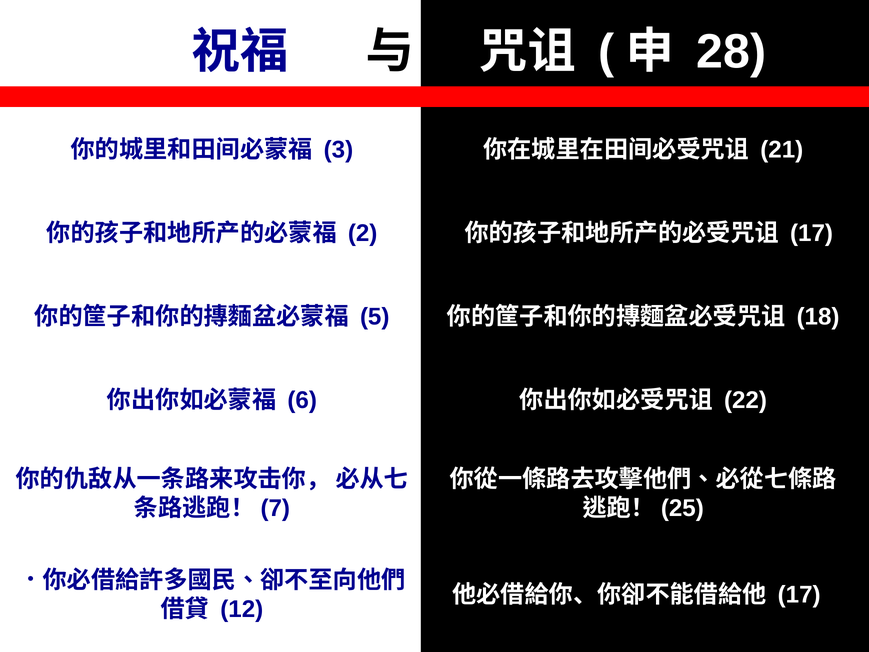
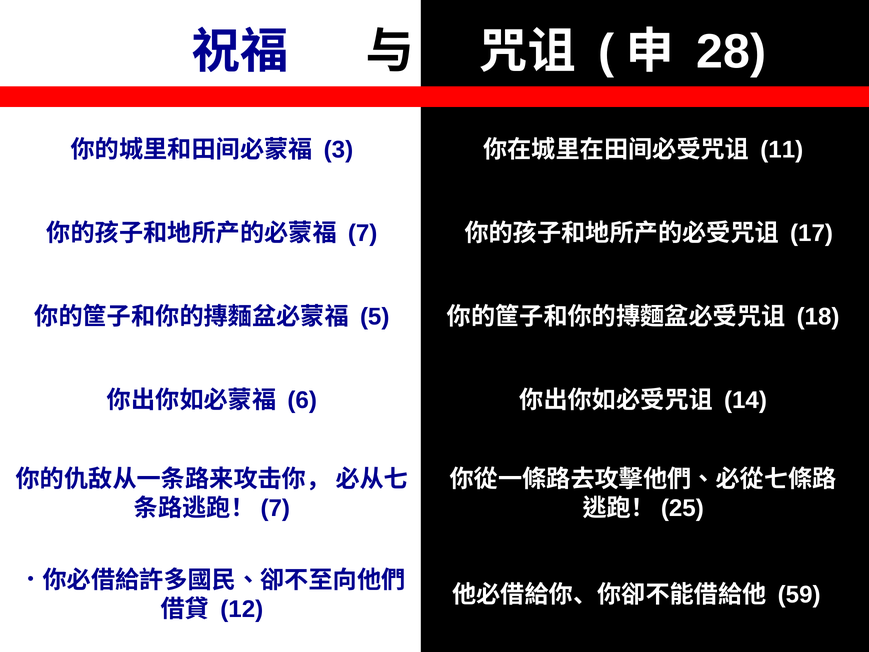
21: 21 -> 11
2: 2 -> 7
22: 22 -> 14
17 at (799, 594): 17 -> 59
